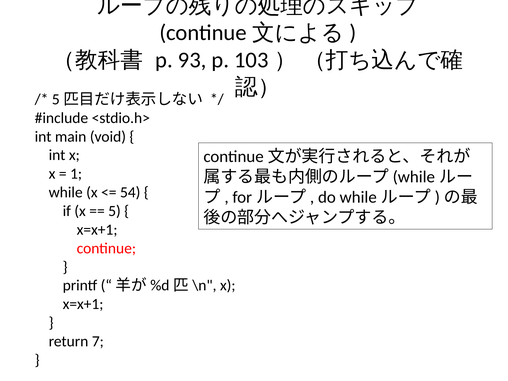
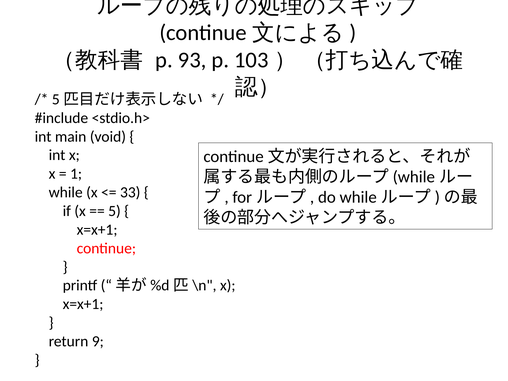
54: 54 -> 33
7: 7 -> 9
